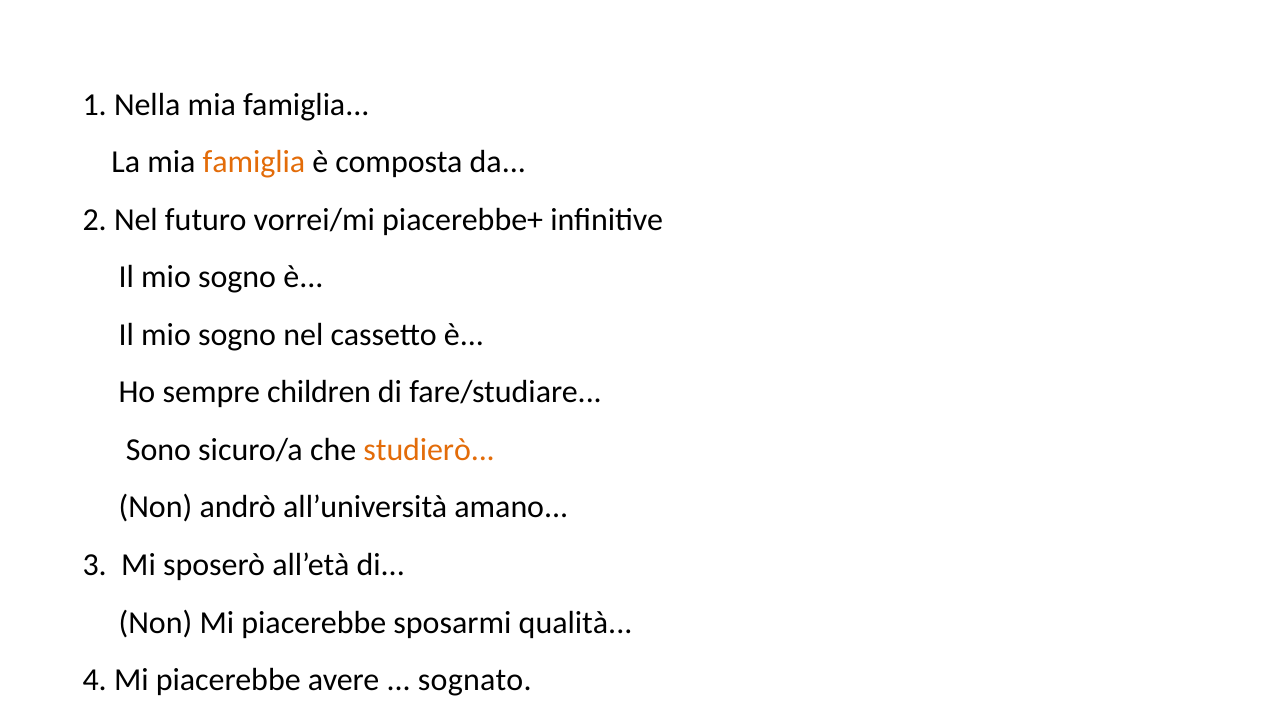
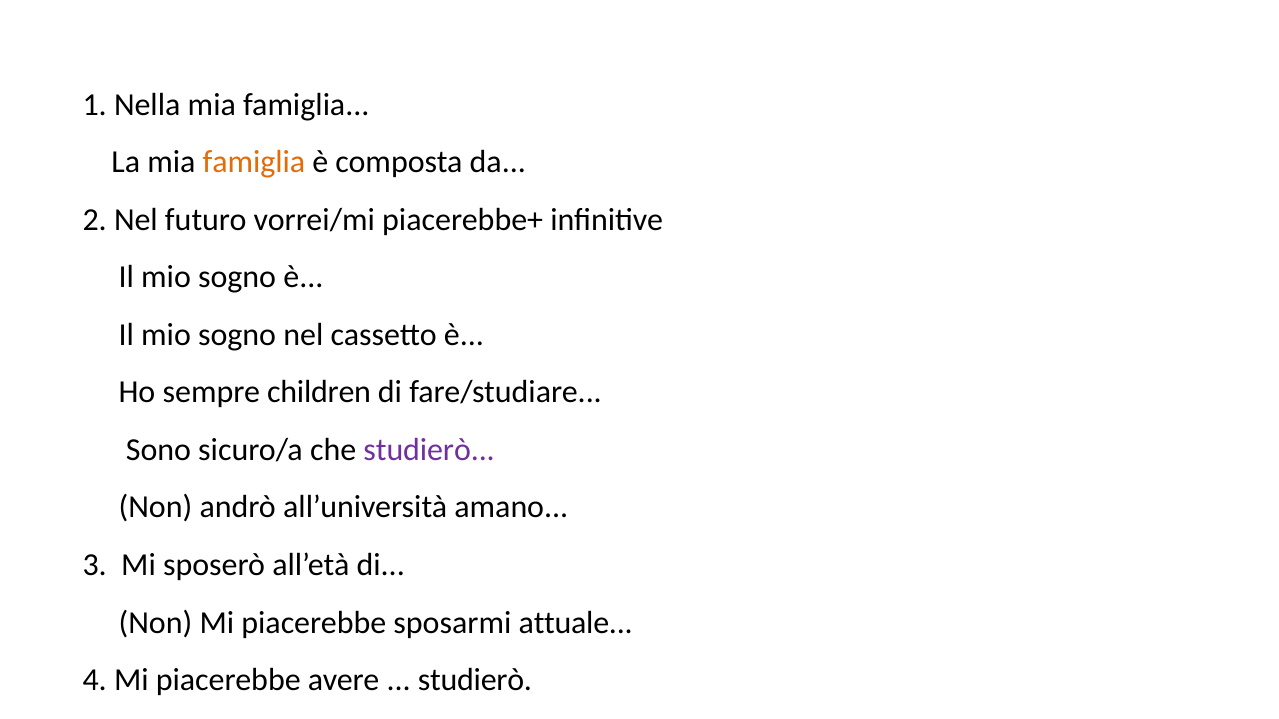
studierò at (429, 450) colour: orange -> purple
qualità: qualità -> attuale
sognato at (475, 680): sognato -> studierò
